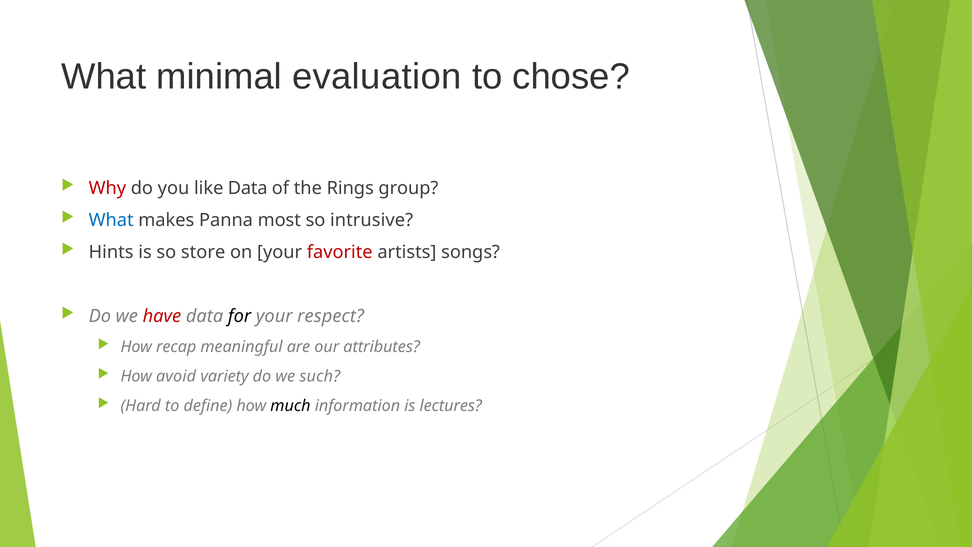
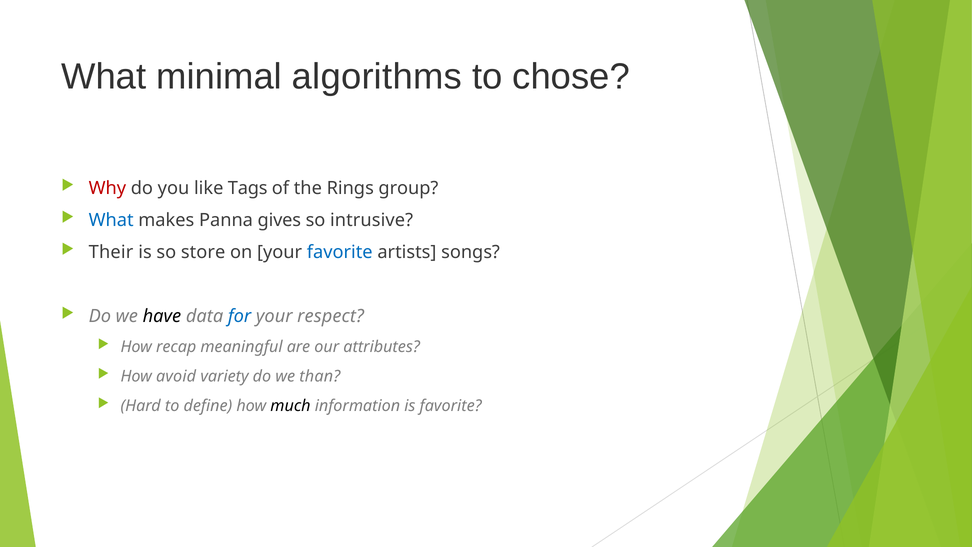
evaluation: evaluation -> algorithms
like Data: Data -> Tags
most: most -> gives
Hints: Hints -> Their
favorite at (340, 252) colour: red -> blue
have colour: red -> black
for colour: black -> blue
such: such -> than
is lectures: lectures -> favorite
